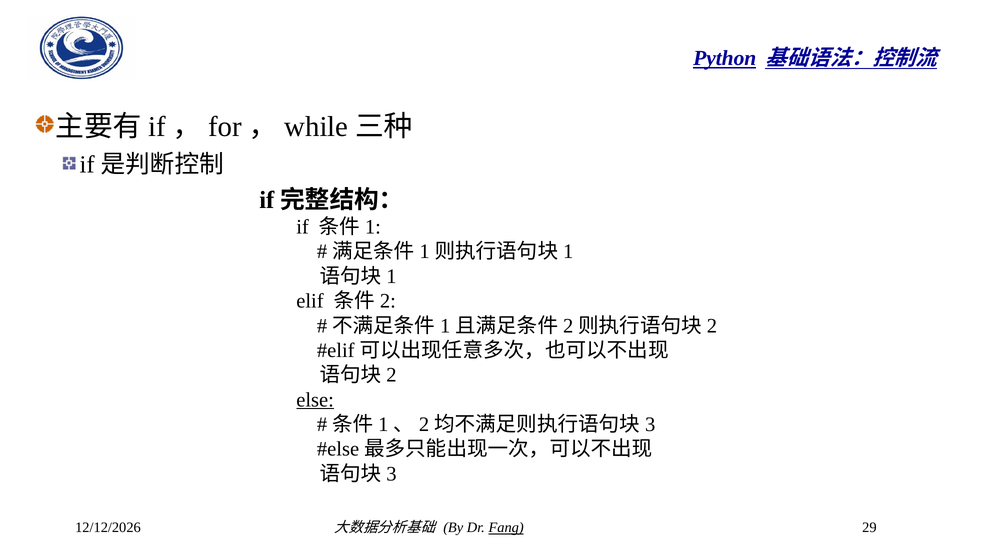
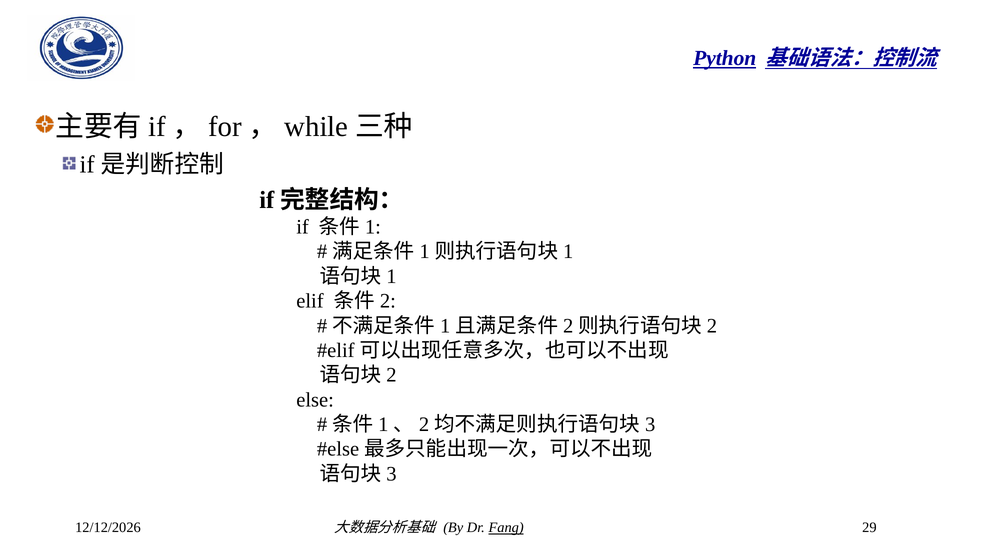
else underline: present -> none
